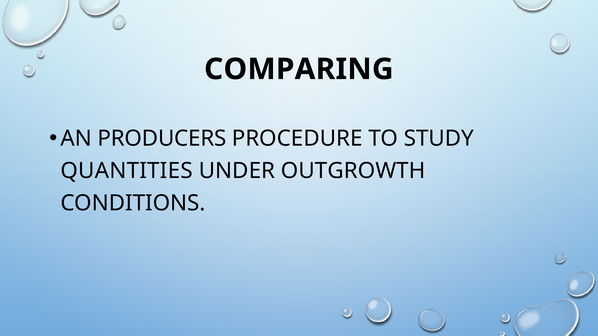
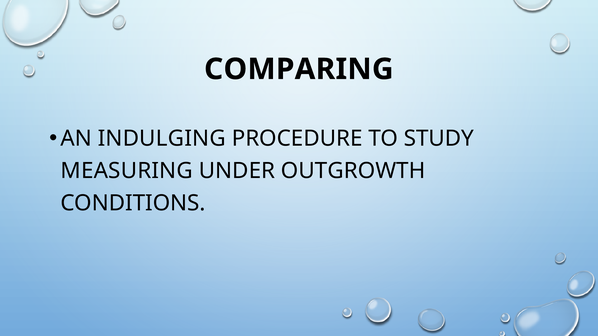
PRODUCERS: PRODUCERS -> INDULGING
QUANTITIES: QUANTITIES -> MEASURING
